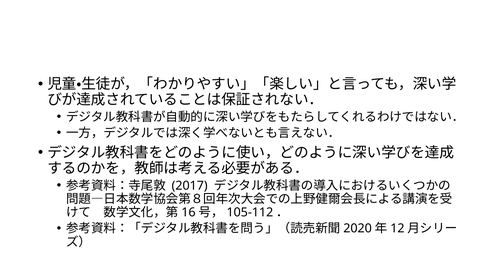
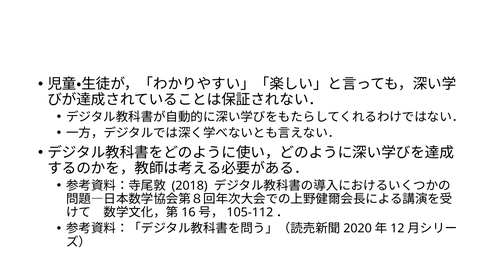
2017: 2017 -> 2018
